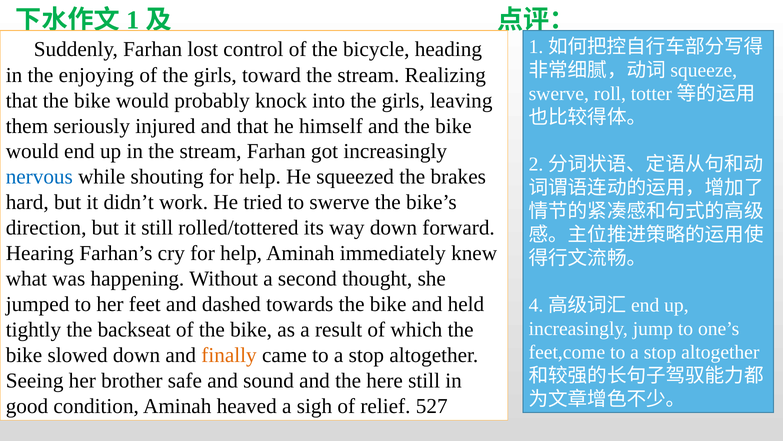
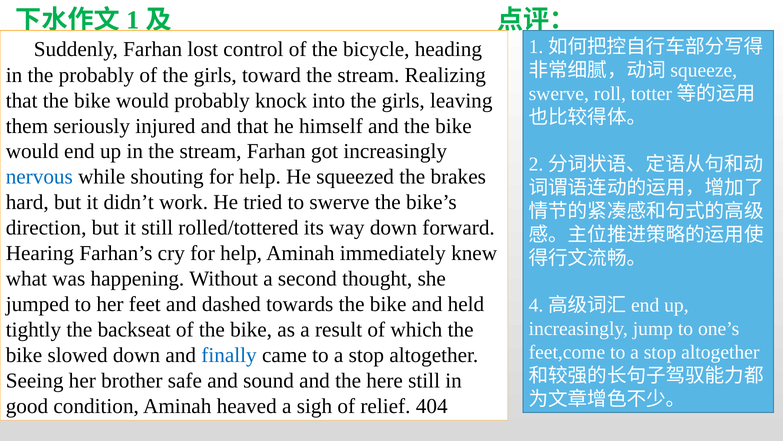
the enjoying: enjoying -> probably
finally colour: orange -> blue
527: 527 -> 404
